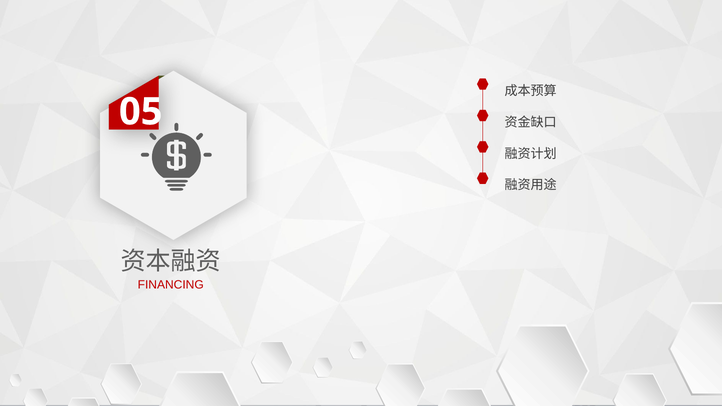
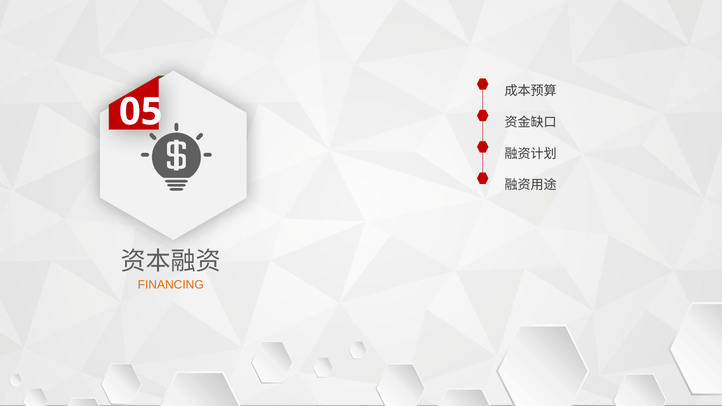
FINANCING colour: red -> orange
